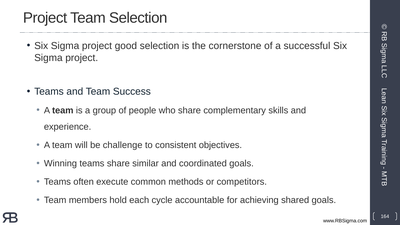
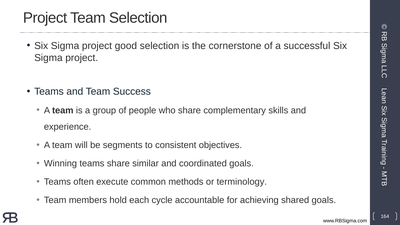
challenge: challenge -> segments
competitors: competitors -> terminology
